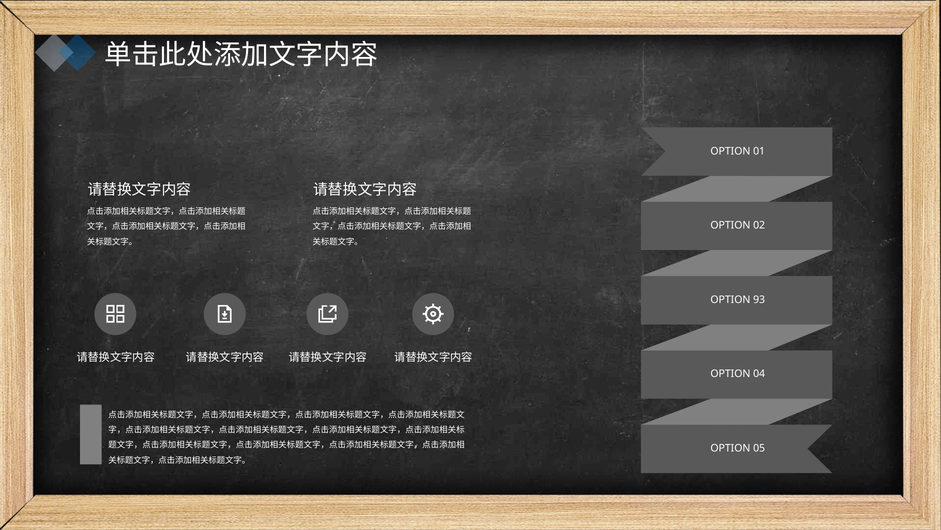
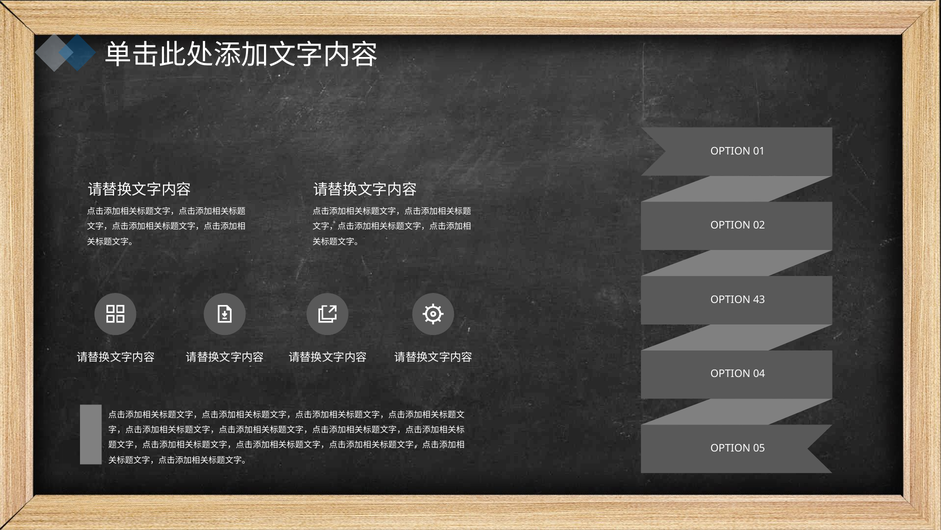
93: 93 -> 43
